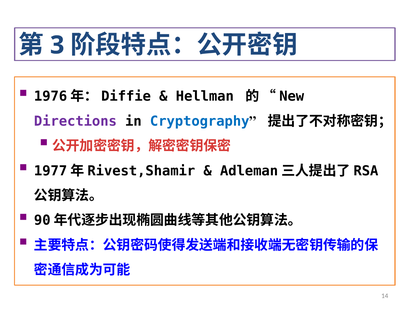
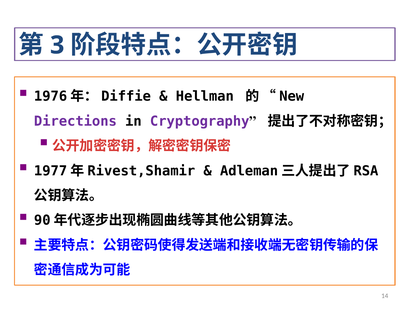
Cryptography colour: blue -> purple
